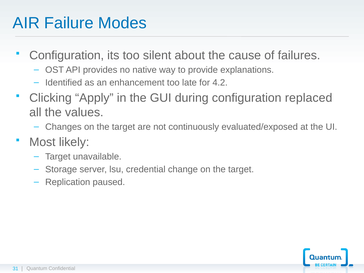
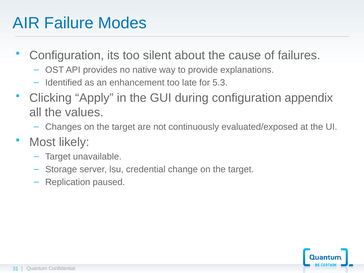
4.2: 4.2 -> 5.3
replaced: replaced -> appendix
